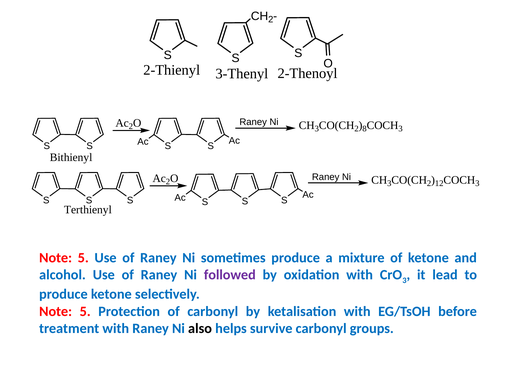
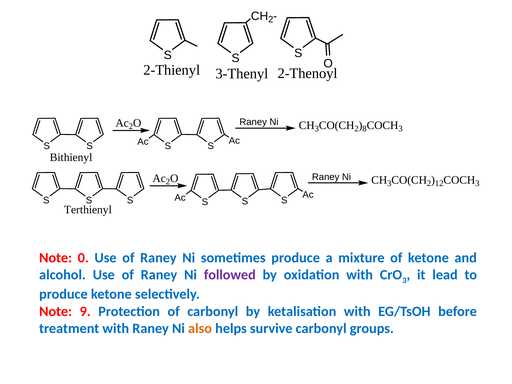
5 at (83, 258): 5 -> 0
5 at (85, 311): 5 -> 9
also colour: black -> orange
